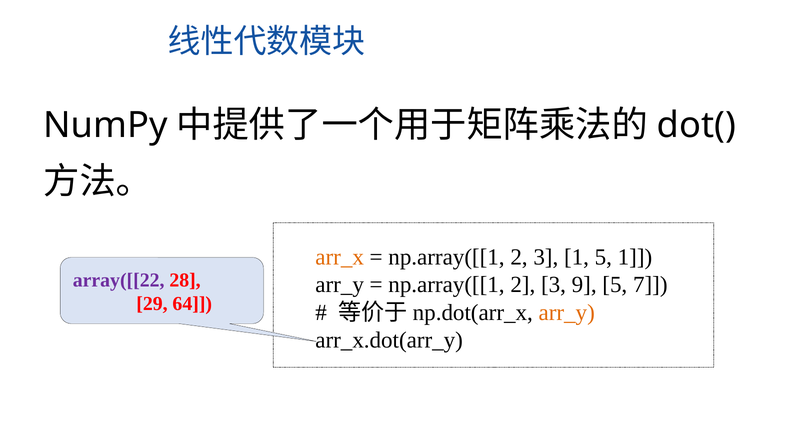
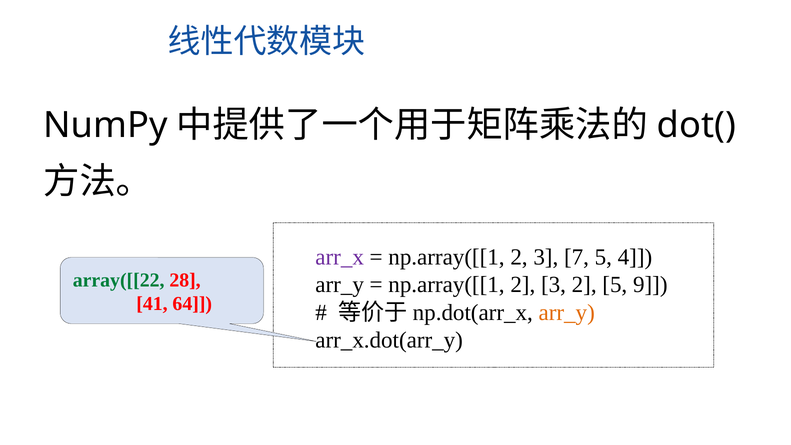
arr_x colour: orange -> purple
3 1: 1 -> 7
5 1: 1 -> 4
array([[22 colour: purple -> green
3 9: 9 -> 2
7: 7 -> 9
29: 29 -> 41
